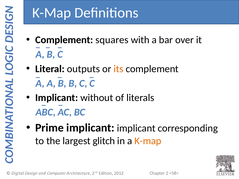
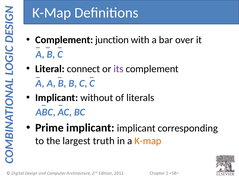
squares: squares -> junction
outputs: outputs -> connect
its colour: orange -> purple
glitch: glitch -> truth
